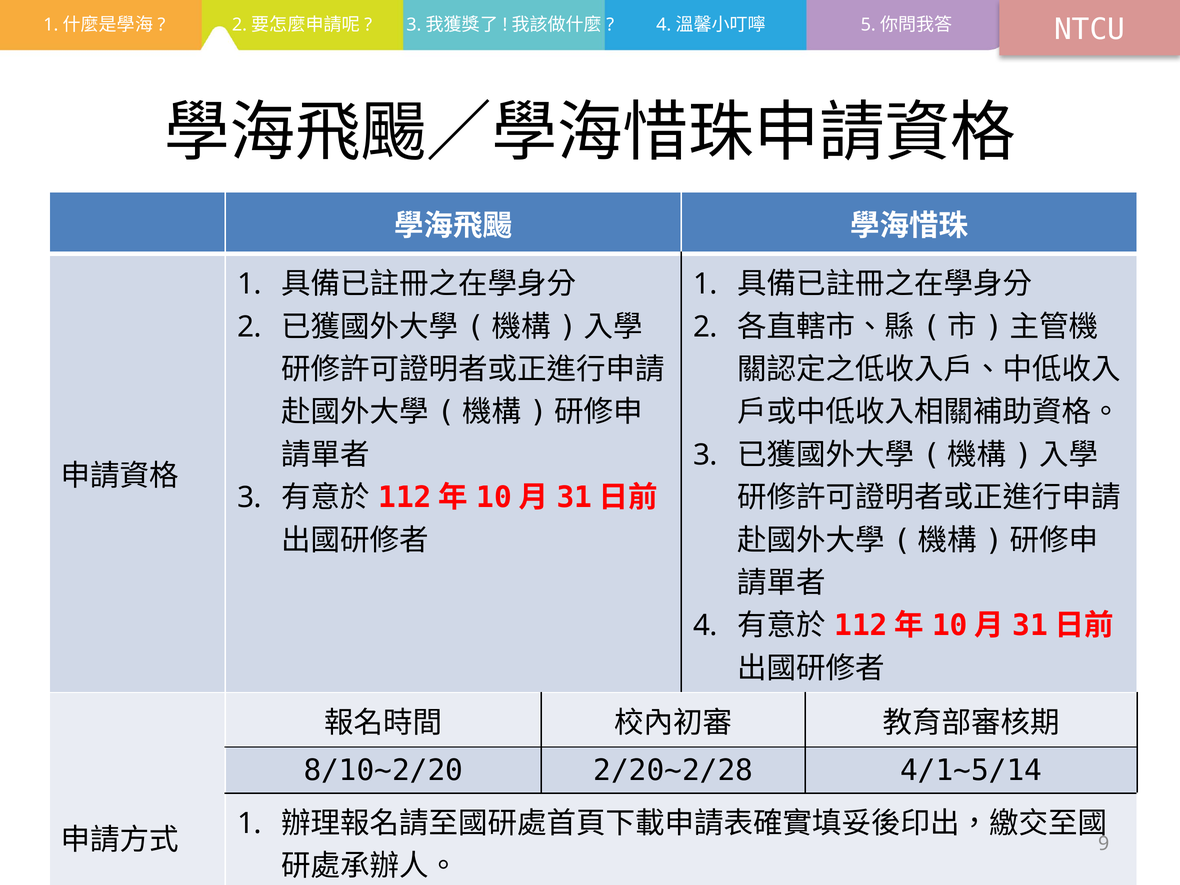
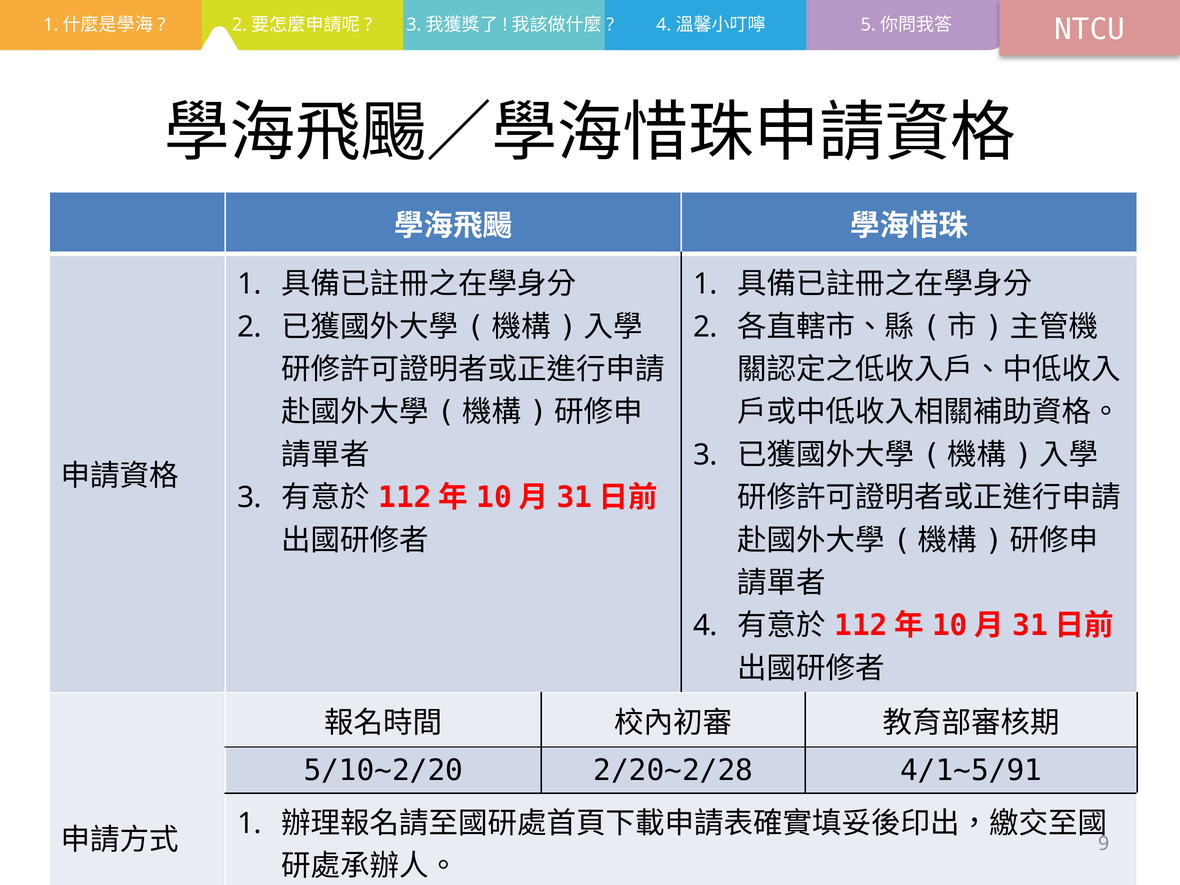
8/10~2/20: 8/10~2/20 -> 5/10~2/20
4/1~5/14: 4/1~5/14 -> 4/1~5/91
